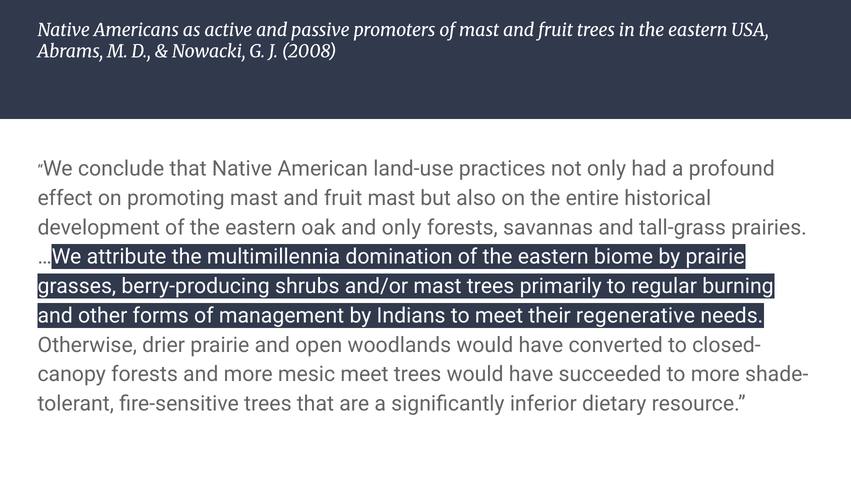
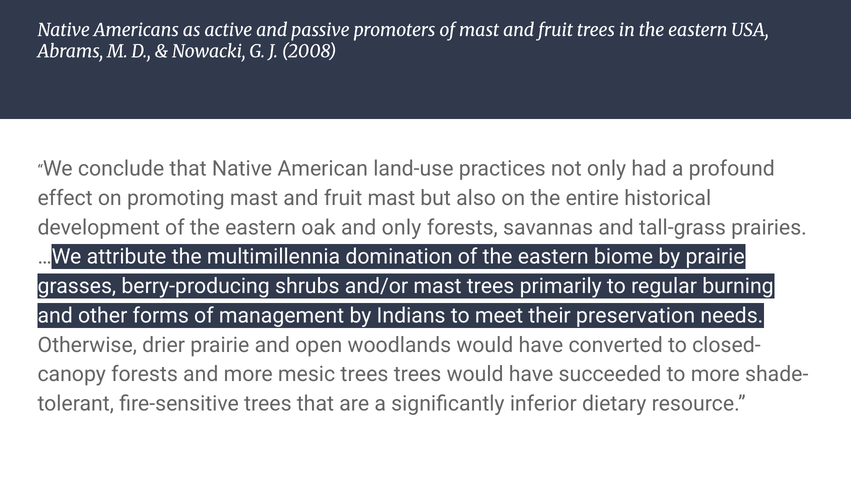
regenerative: regenerative -> preservation
mesic meet: meet -> trees
